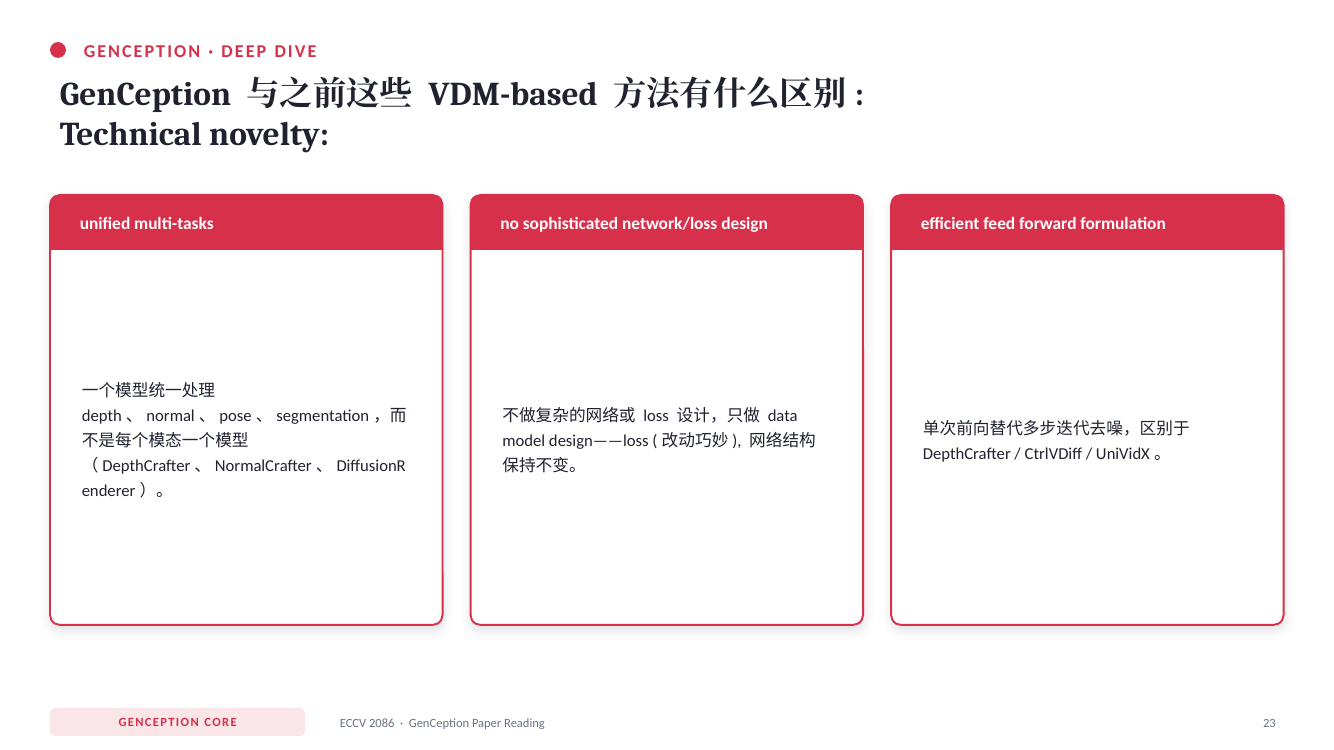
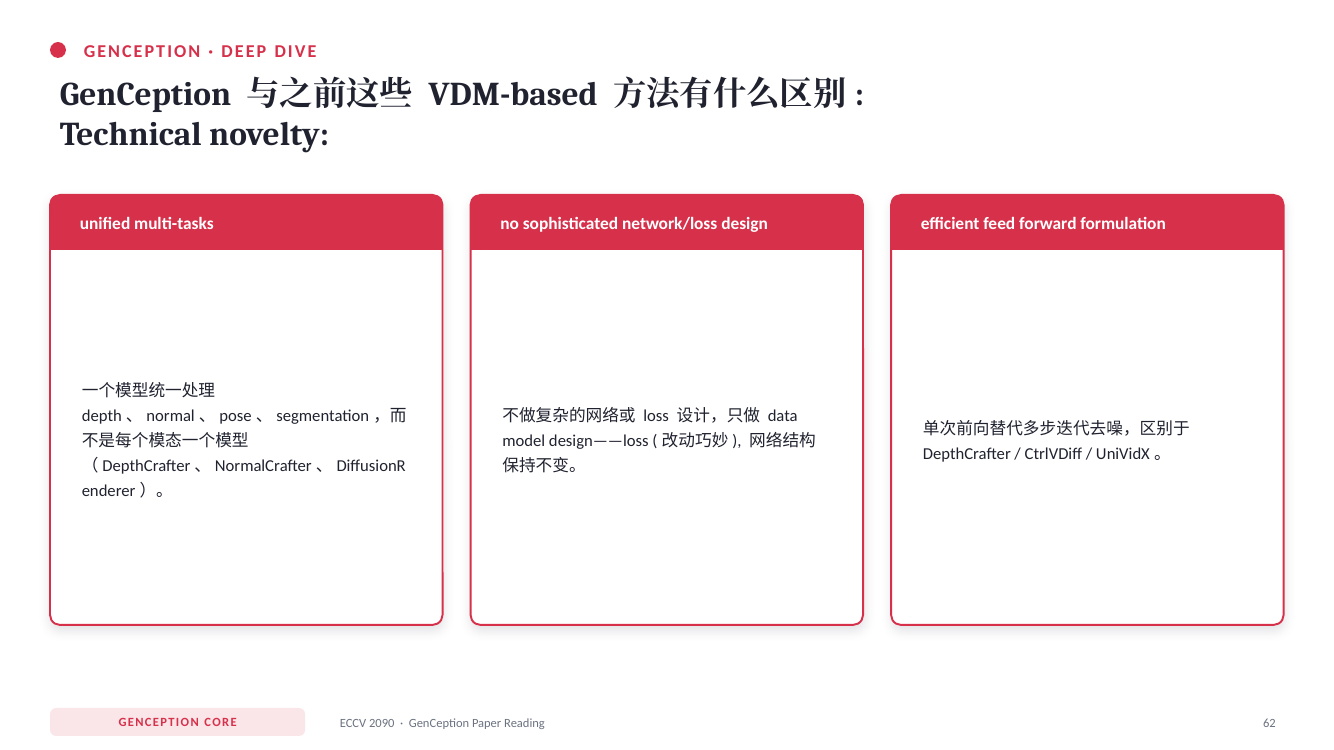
2086: 2086 -> 2090
23: 23 -> 62
